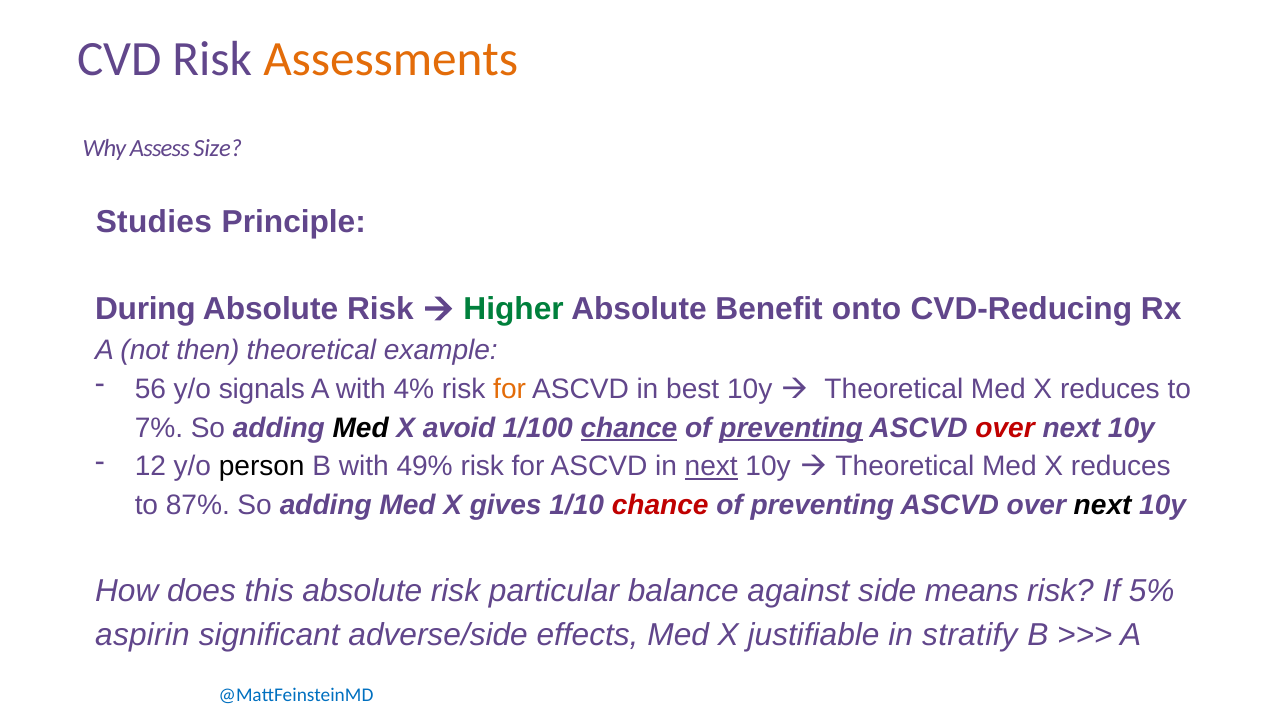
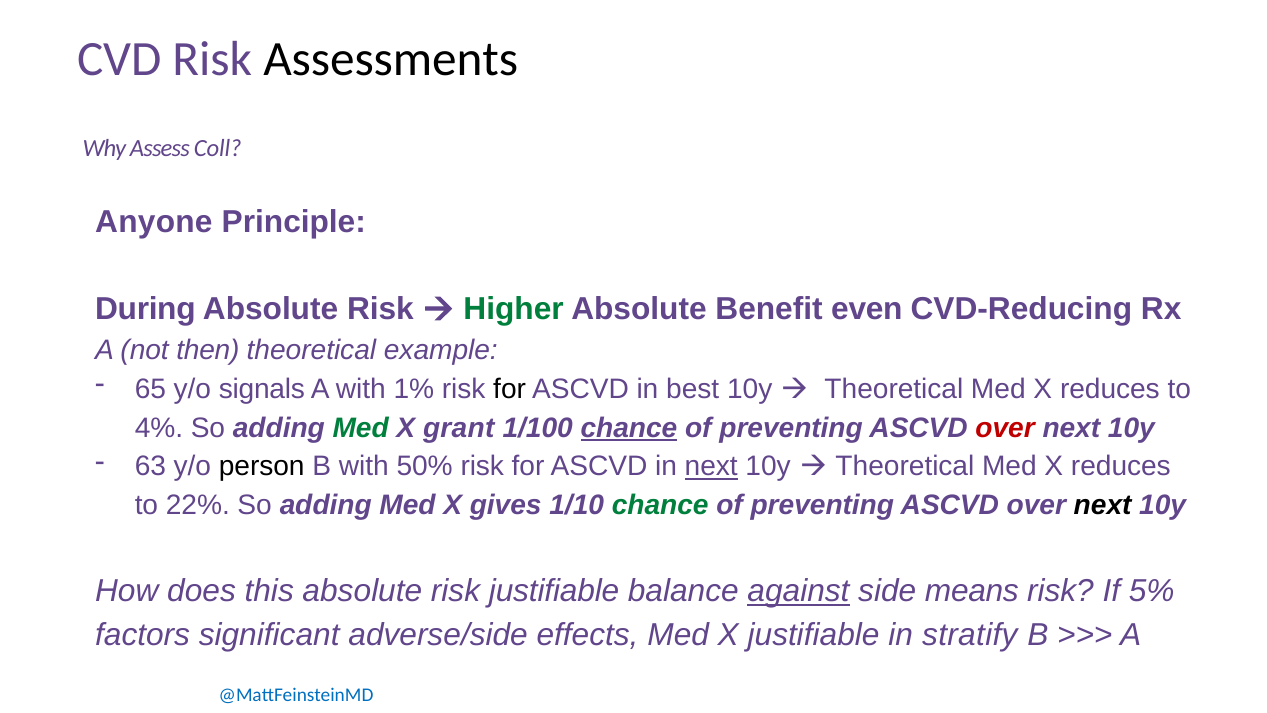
Assessments colour: orange -> black
Size: Size -> Coll
Studies: Studies -> Anyone
onto: onto -> even
56: 56 -> 65
4%: 4% -> 1%
for at (510, 389) colour: orange -> black
7%: 7% -> 4%
Med at (361, 428) colour: black -> green
avoid: avoid -> grant
preventing at (791, 428) underline: present -> none
12: 12 -> 63
49%: 49% -> 50%
87%: 87% -> 22%
chance at (660, 505) colour: red -> green
risk particular: particular -> justifiable
against underline: none -> present
aspirin: aspirin -> factors
